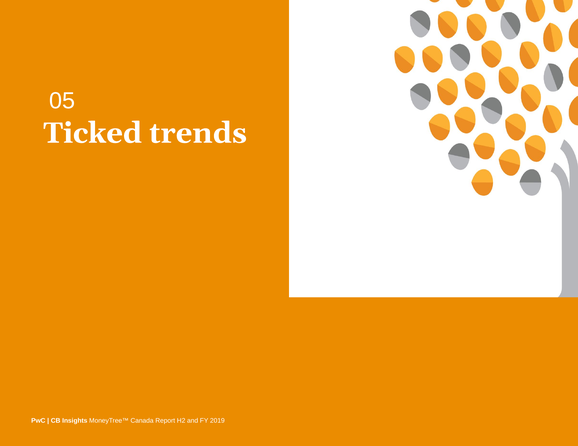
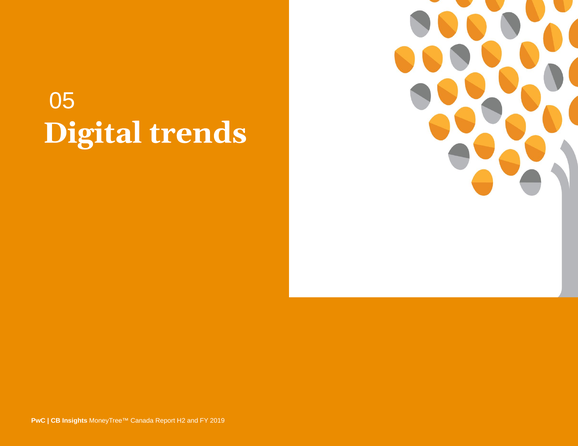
Ticked: Ticked -> Digital
